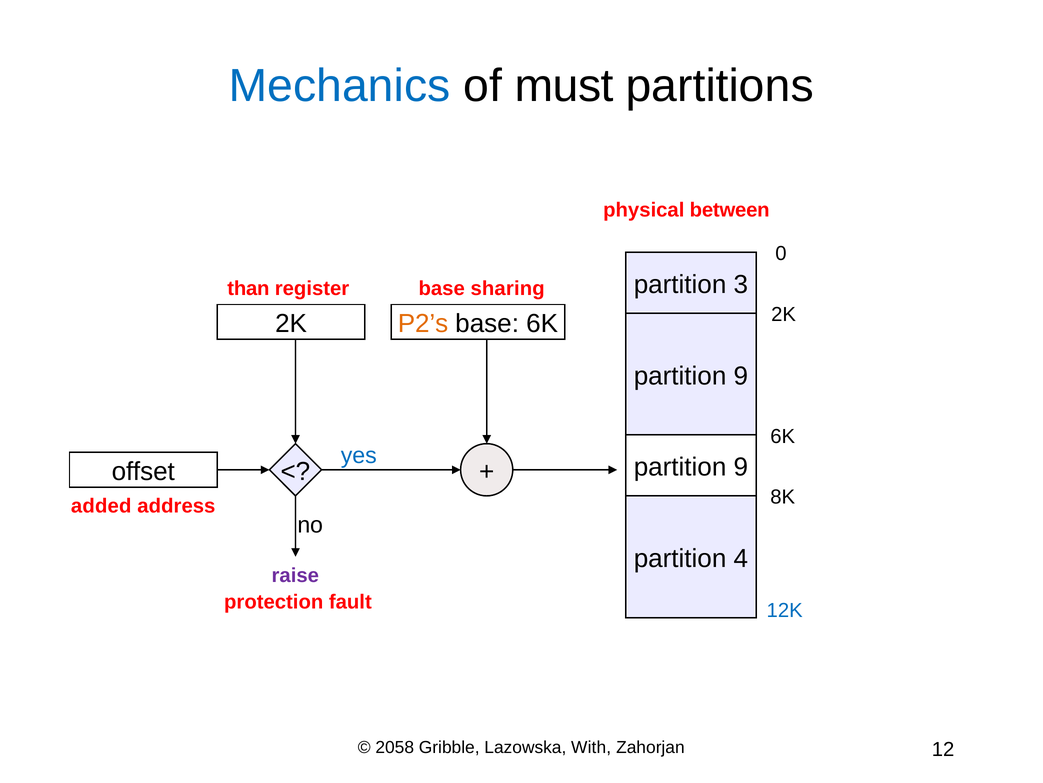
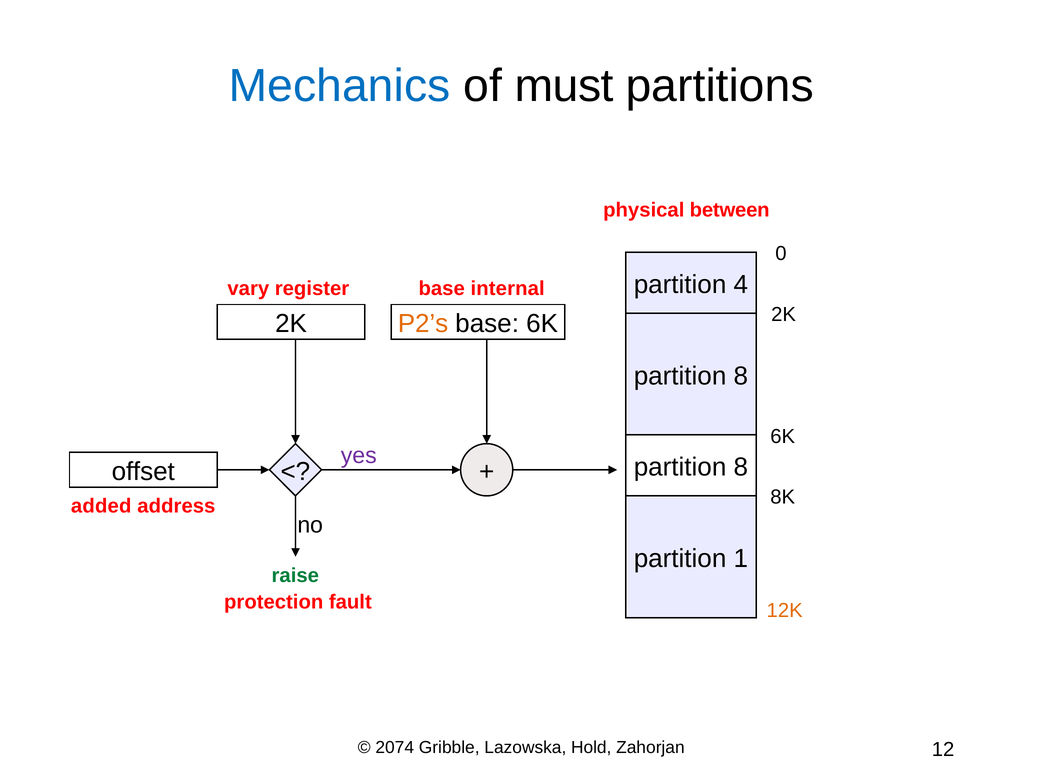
3: 3 -> 4
than: than -> vary
sharing: sharing -> internal
9 at (741, 376): 9 -> 8
yes colour: blue -> purple
9 at (741, 467): 9 -> 8
4: 4 -> 1
raise colour: purple -> green
12K colour: blue -> orange
2058: 2058 -> 2074
With: With -> Hold
